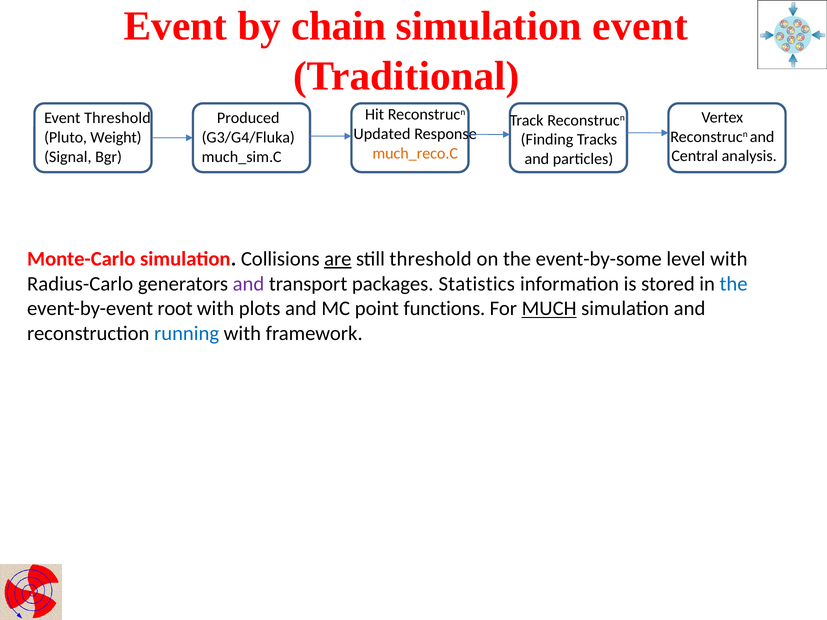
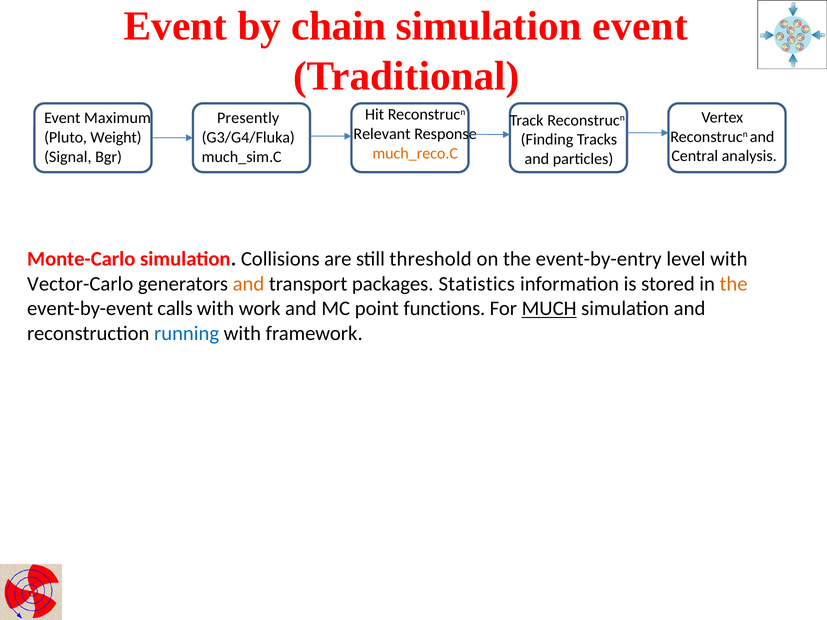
Event Threshold: Threshold -> Maximum
Produced: Produced -> Presently
Updated: Updated -> Relevant
are underline: present -> none
event-by-some: event-by-some -> event-by-entry
Radius-Carlo: Radius-Carlo -> Vector-Carlo
and at (248, 284) colour: purple -> orange
the at (734, 284) colour: blue -> orange
root: root -> calls
plots: plots -> work
